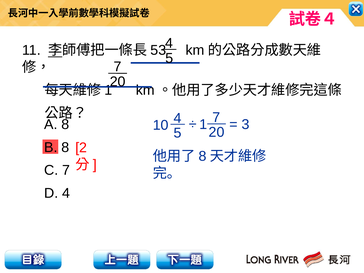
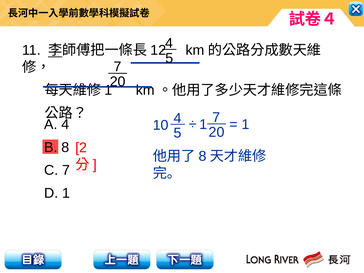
53: 53 -> 12
A 8: 8 -> 4
3 at (245, 125): 3 -> 1
D 4: 4 -> 1
